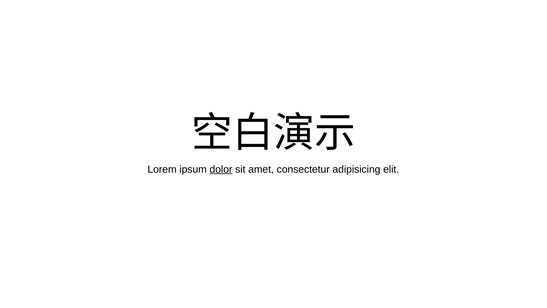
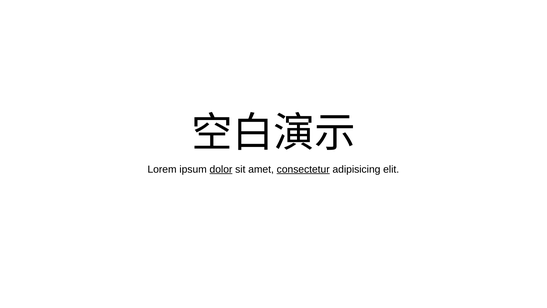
consectetur underline: none -> present
